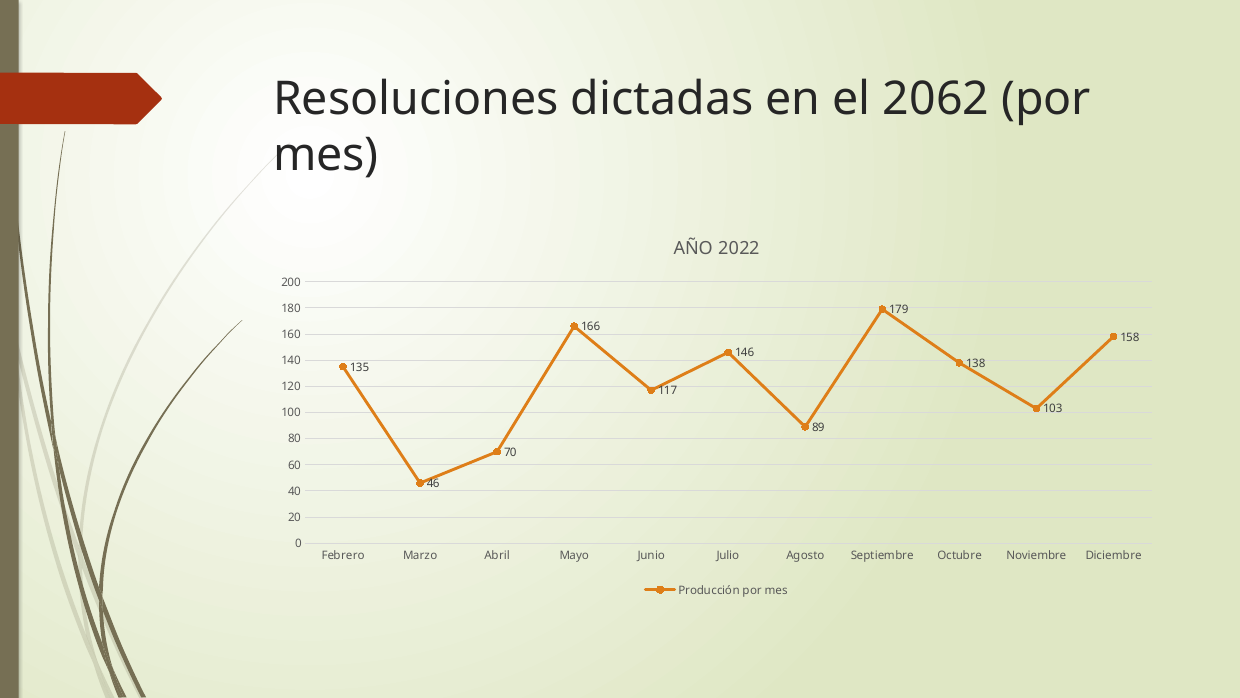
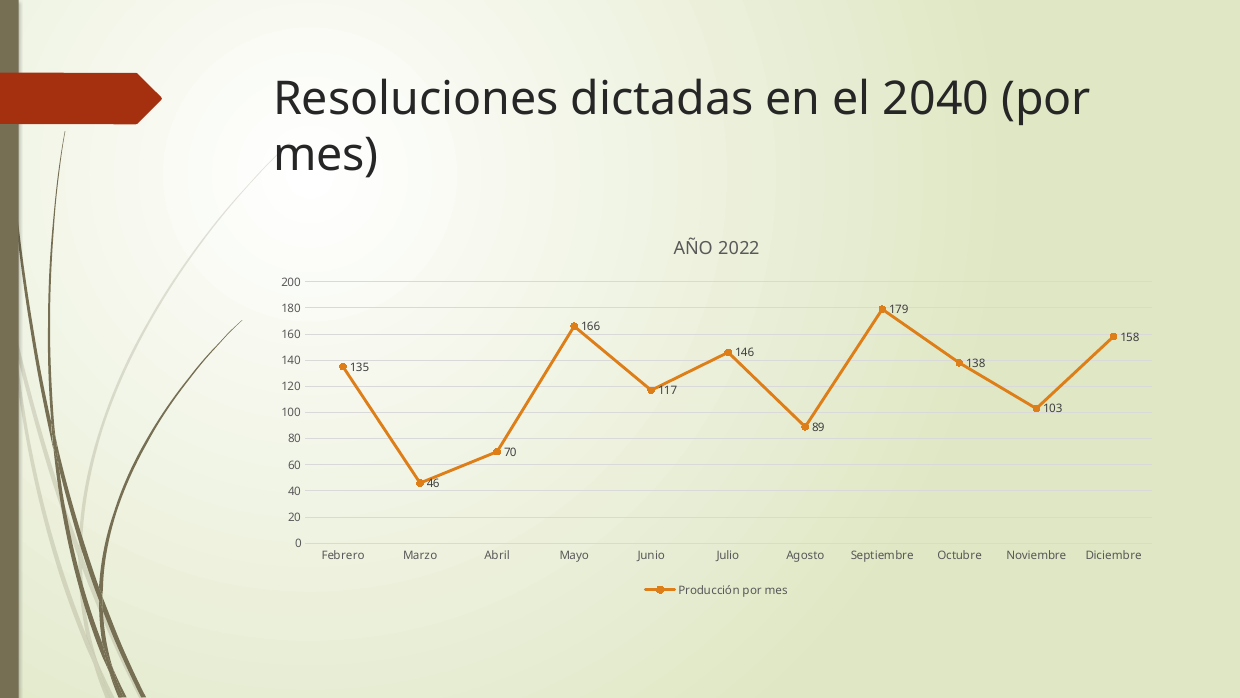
2062: 2062 -> 2040
